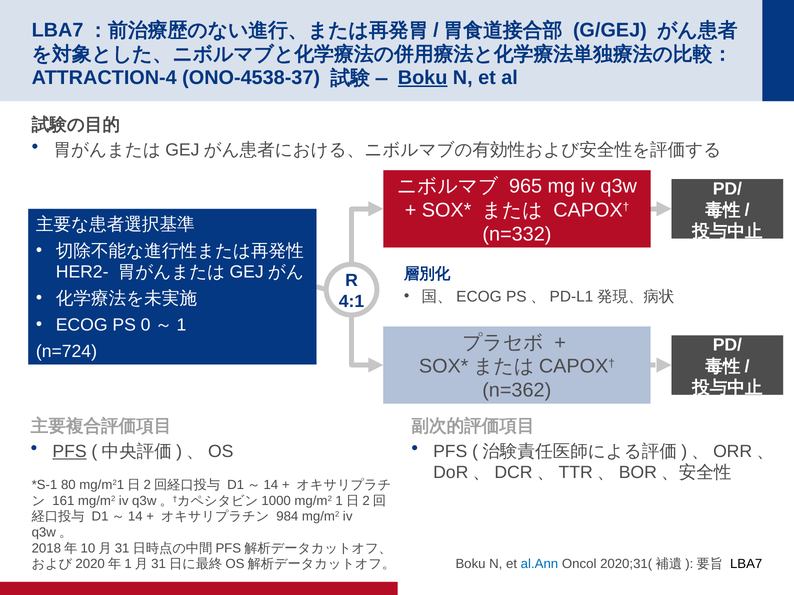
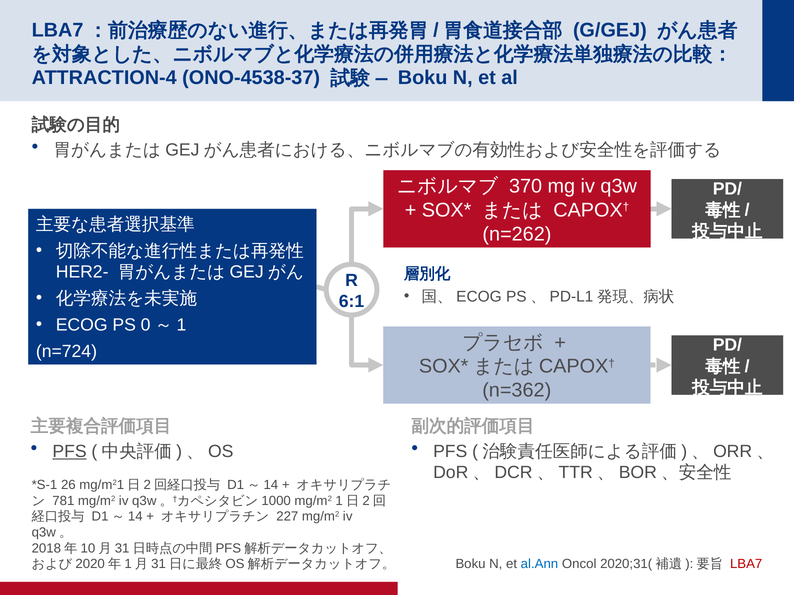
Boku at (423, 78) underline: present -> none
965: 965 -> 370
n=332: n=332 -> n=262
4:1: 4:1 -> 6:1
80: 80 -> 26
161: 161 -> 781
984: 984 -> 227
LBA7 colour: black -> red
